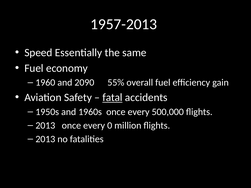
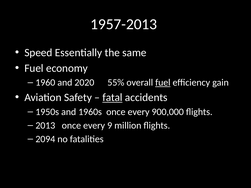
2090: 2090 -> 2020
fuel at (163, 83) underline: none -> present
500,000: 500,000 -> 900,000
0: 0 -> 9
2013 at (45, 139): 2013 -> 2094
